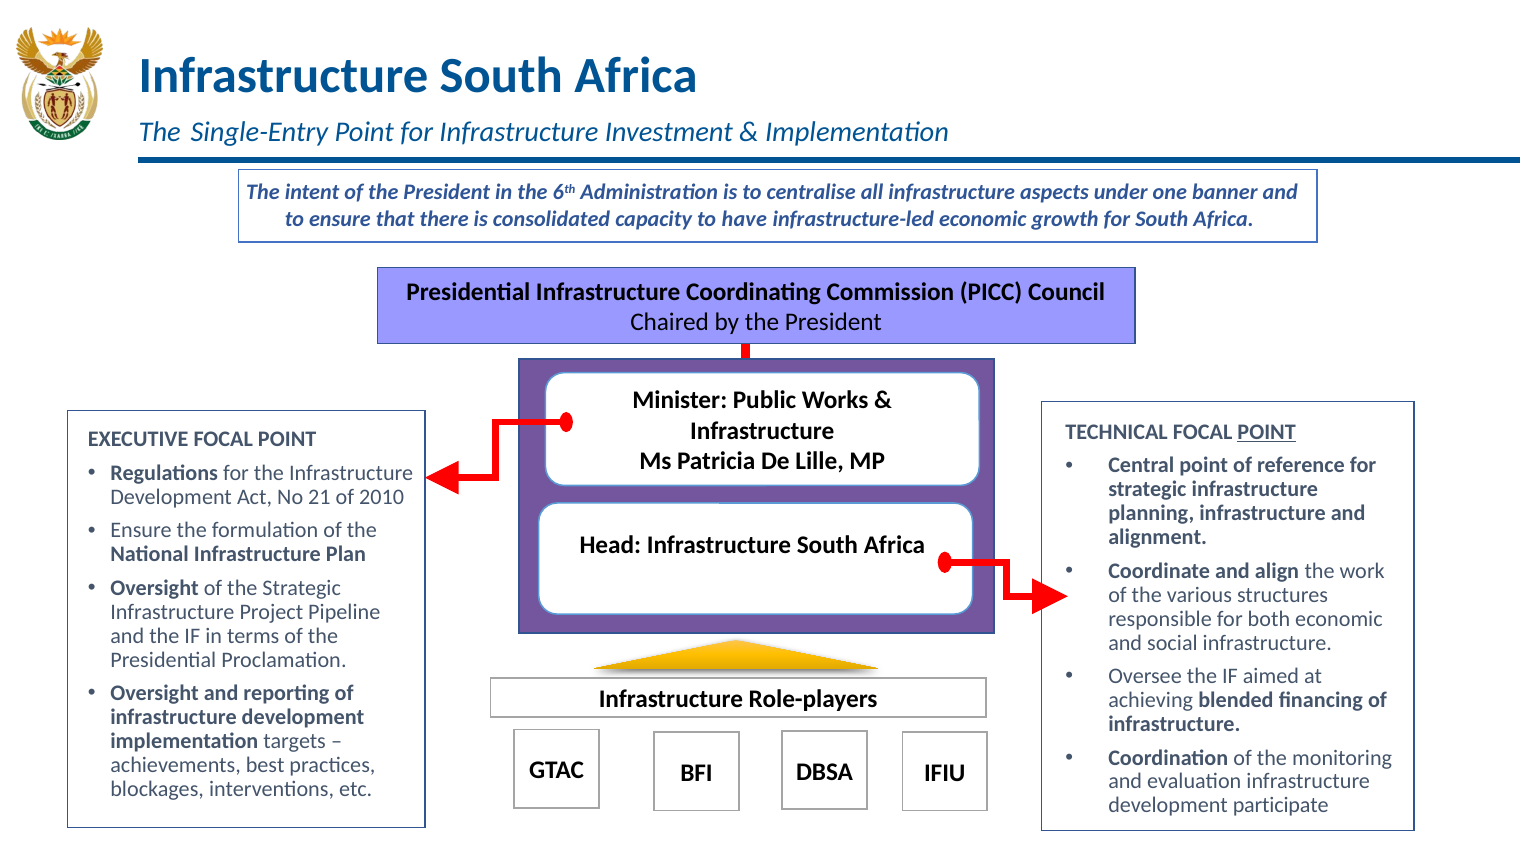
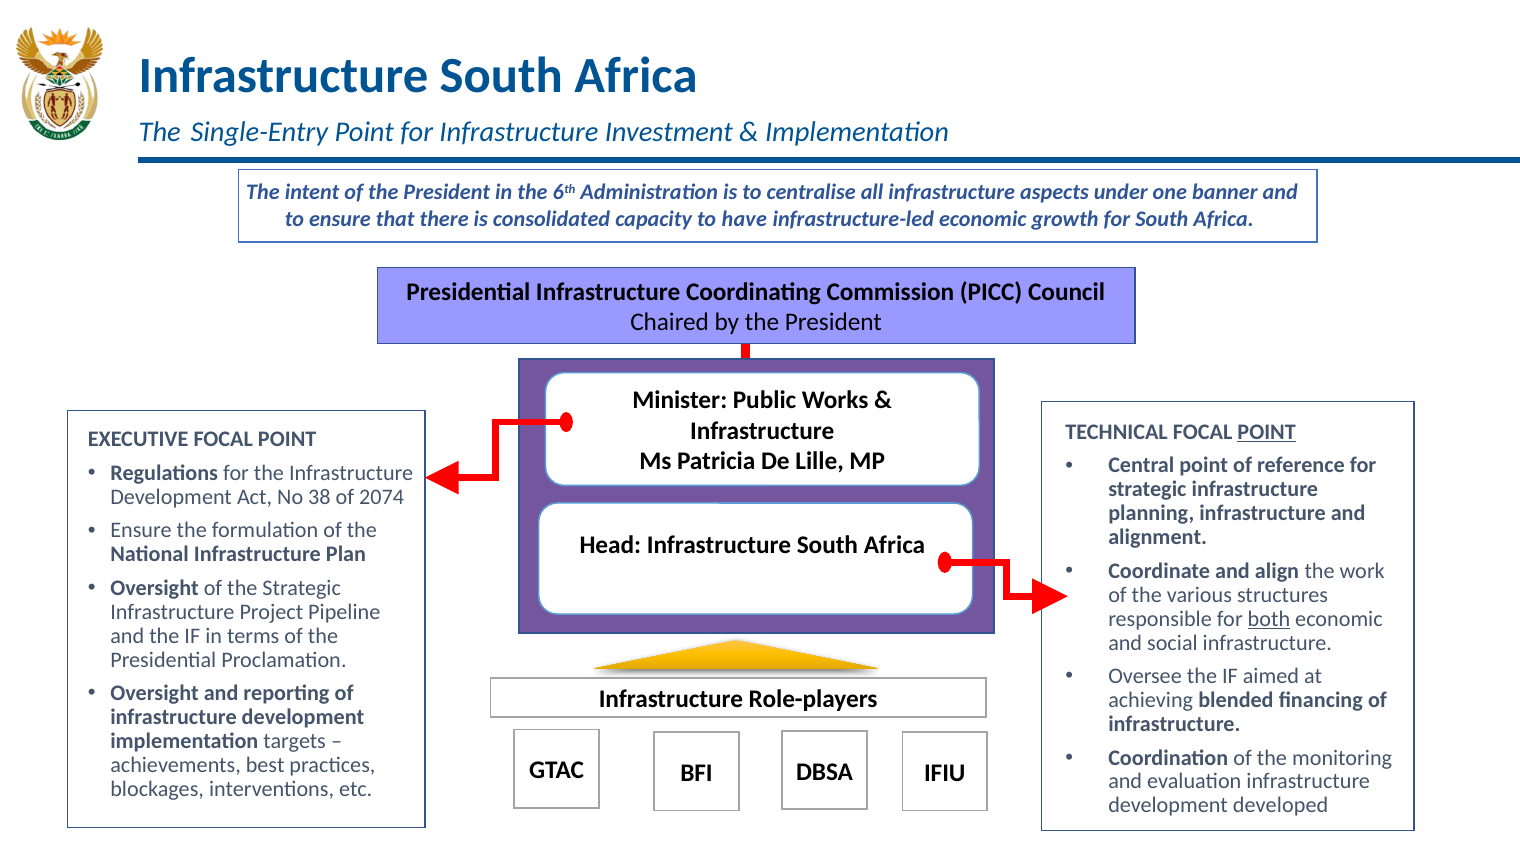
21: 21 -> 38
2010: 2010 -> 2074
both underline: none -> present
participate: participate -> developed
